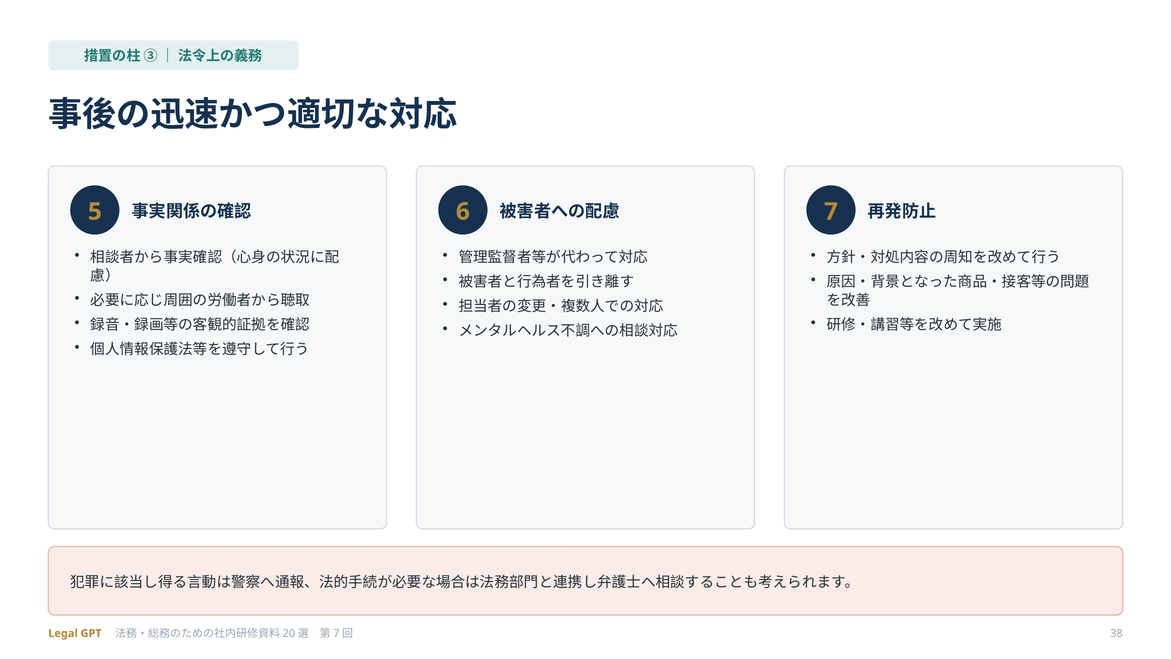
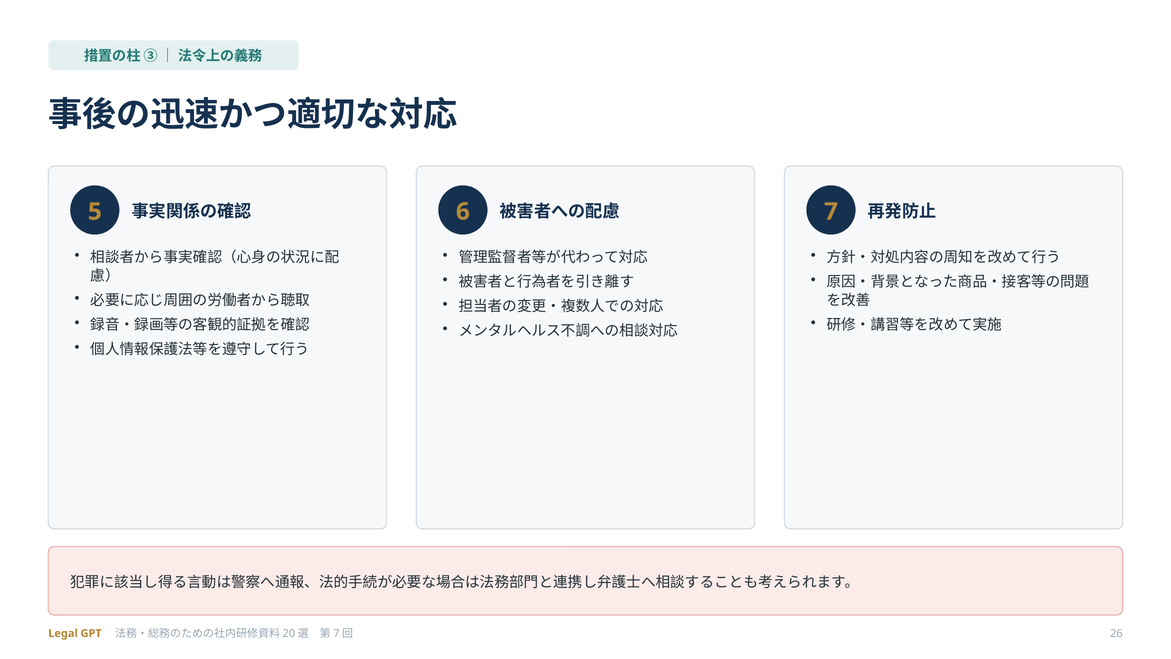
38: 38 -> 26
